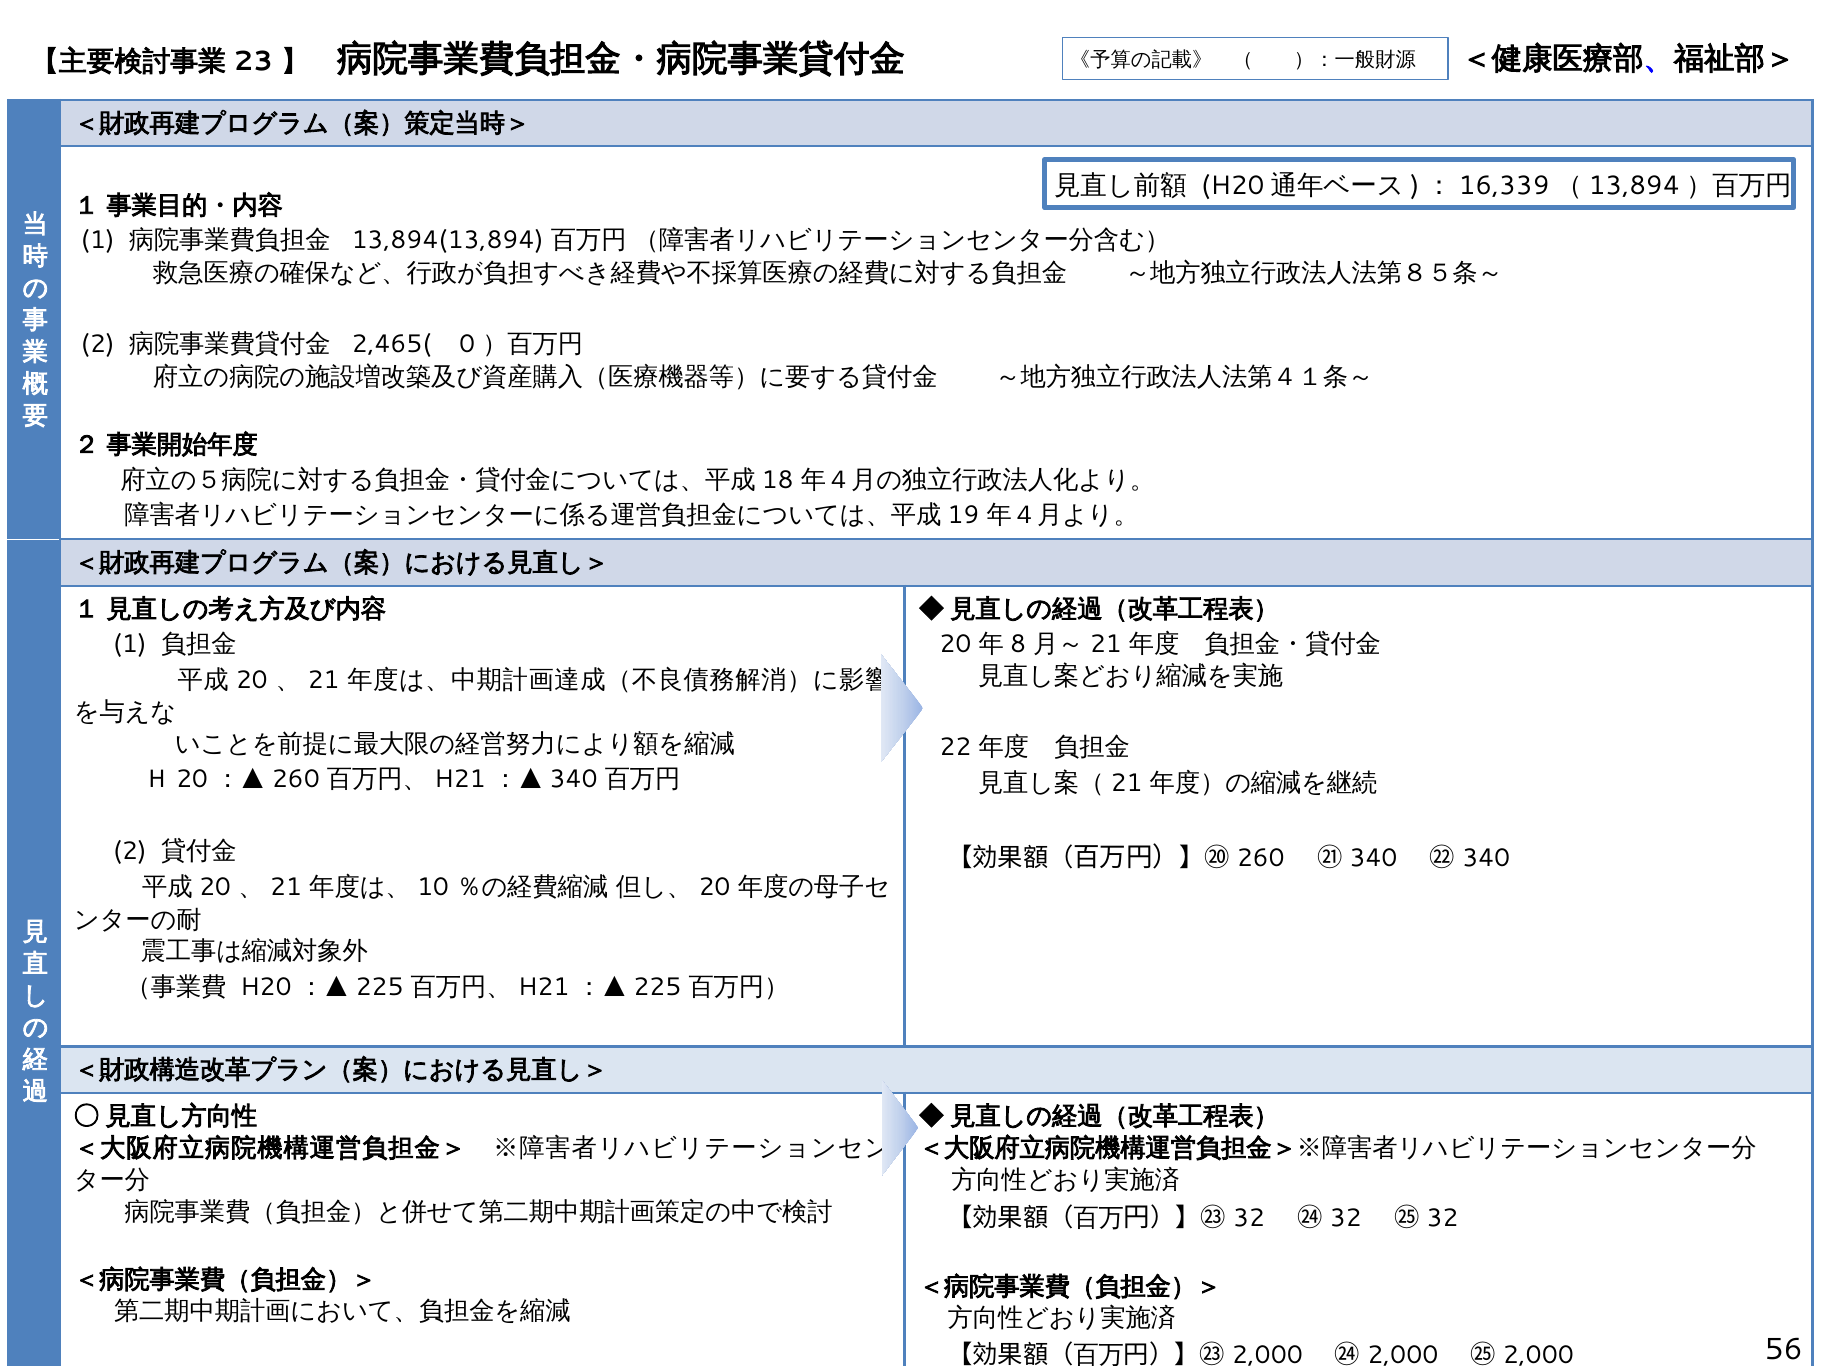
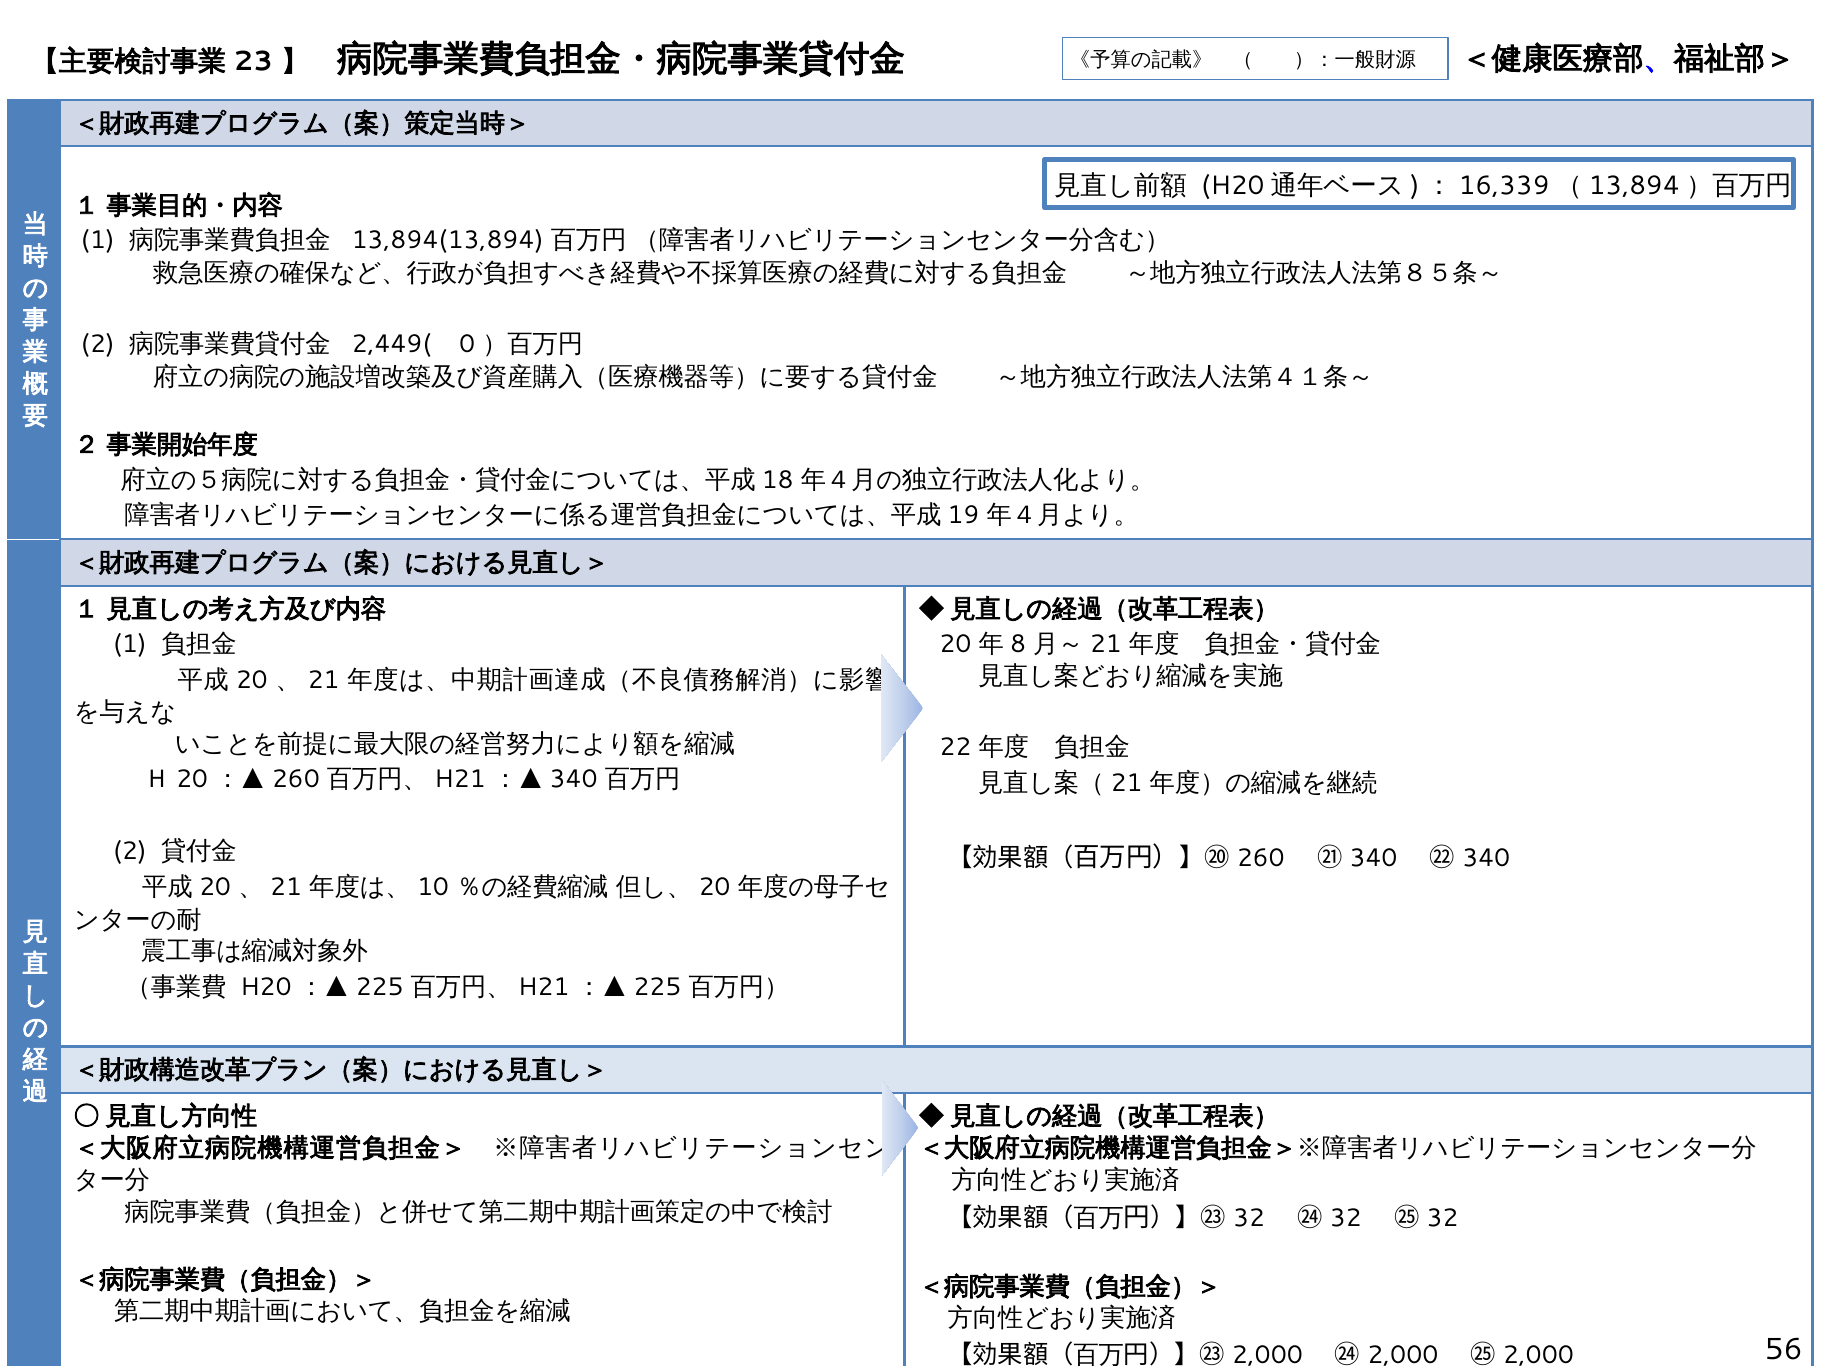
2,465(: 2,465( -> 2,449(
